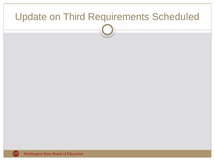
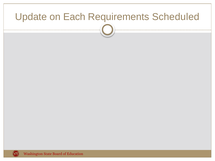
Third: Third -> Each
